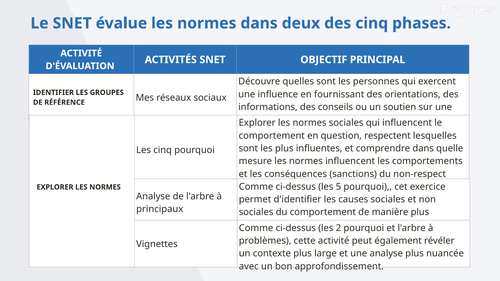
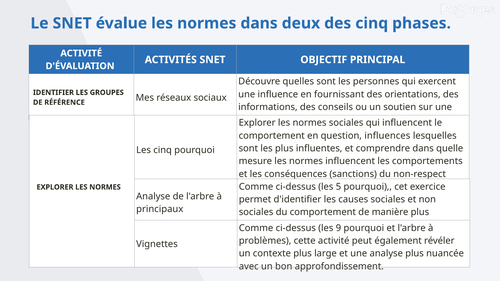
respectent: respectent -> influences
2: 2 -> 9
